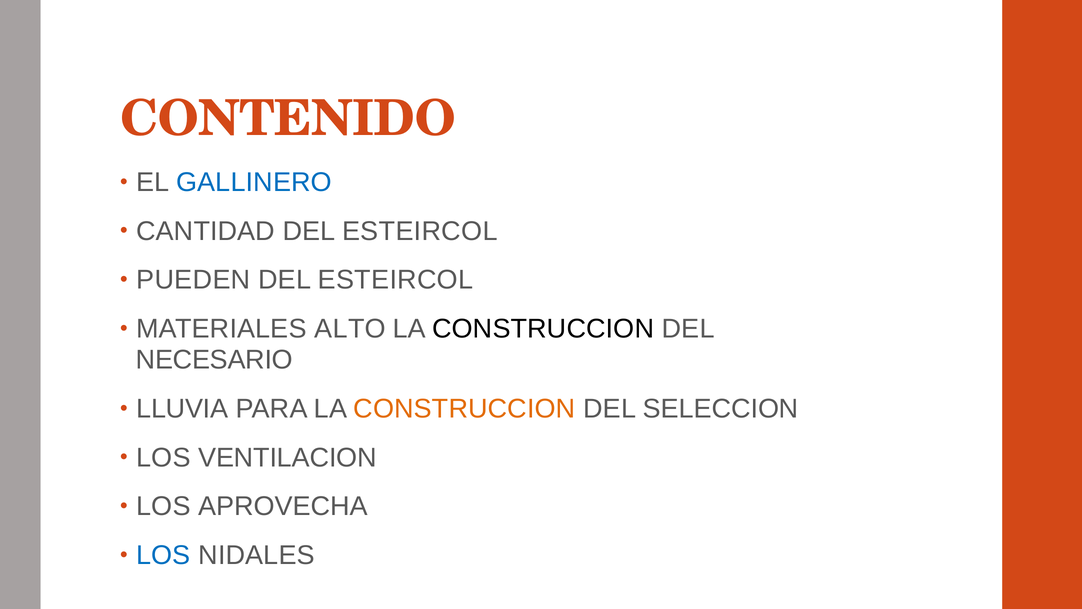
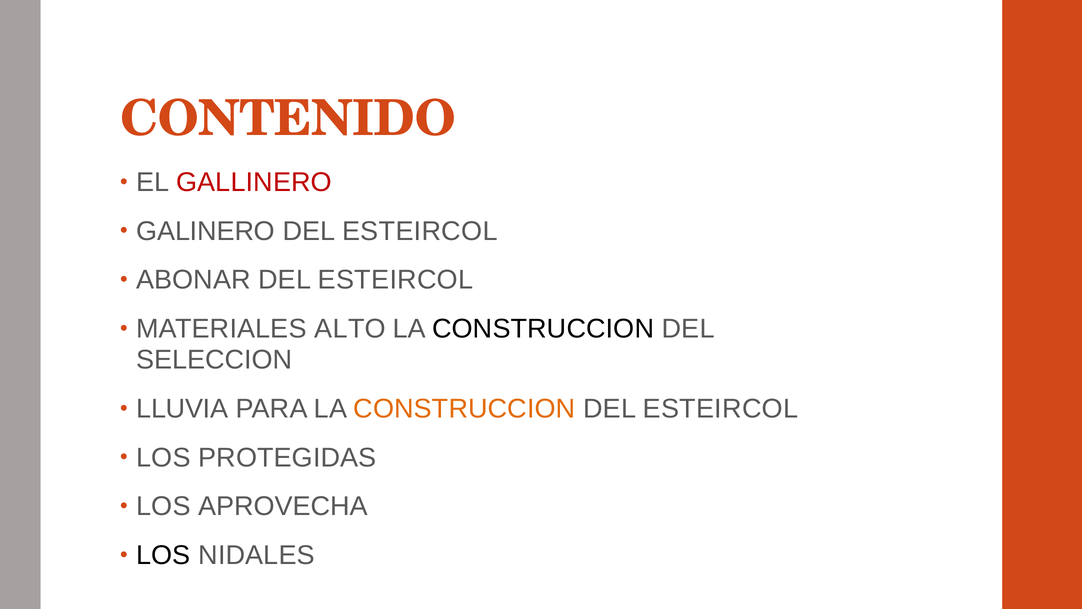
GALLINERO colour: blue -> red
CANTIDAD: CANTIDAD -> GALINERO
PUEDEN: PUEDEN -> ABONAR
NECESARIO: NECESARIO -> SELECCION
SELECCION at (721, 408): SELECCION -> ESTEIRCOL
VENTILACION: VENTILACION -> PROTEGIDAS
LOS at (163, 555) colour: blue -> black
